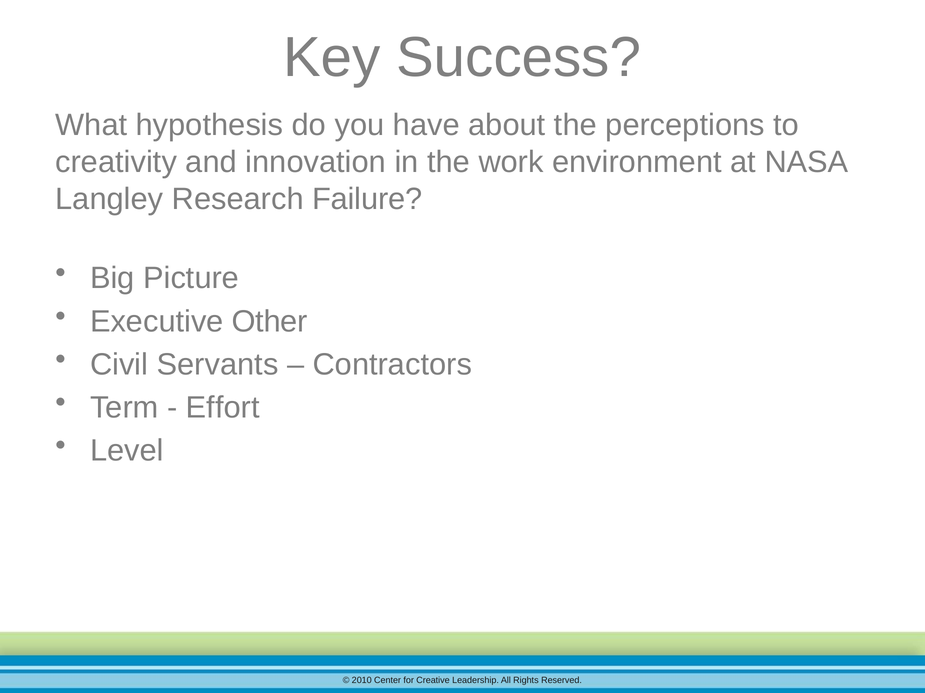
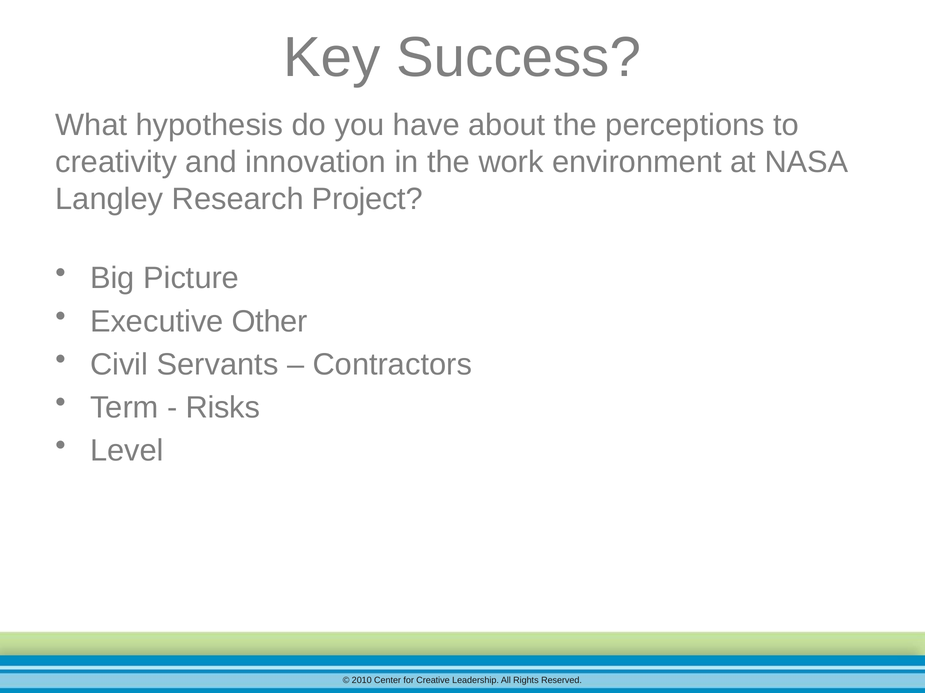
Failure: Failure -> Project
Effort: Effort -> Risks
